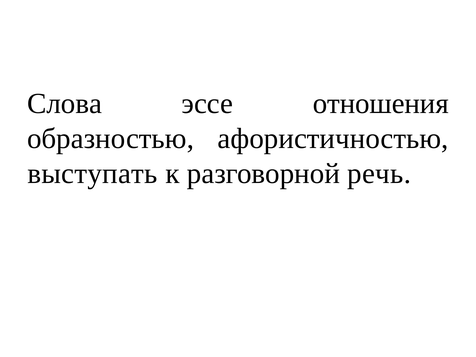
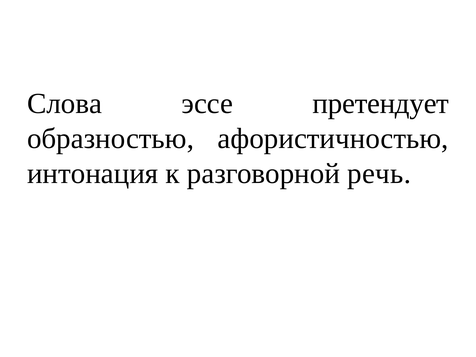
отношения: отношения -> претендует
выступать: выступать -> интонация
